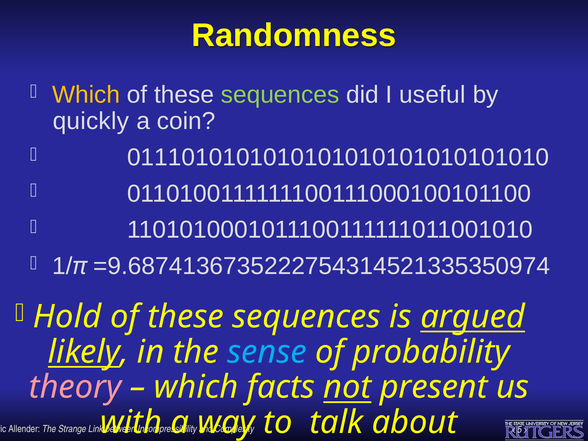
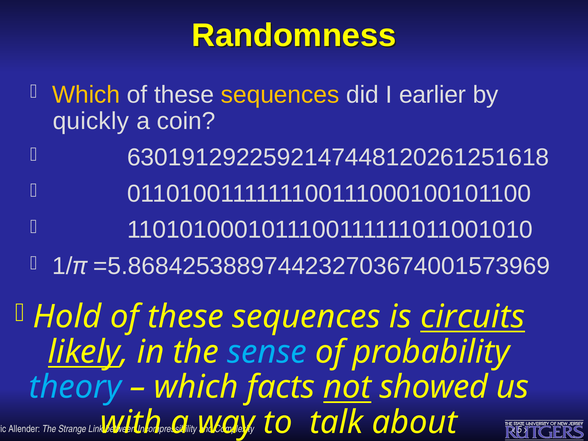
sequences at (280, 95) colour: light green -> yellow
useful: useful -> earlier
0111010101010101010101010101010: 0111010101010101010101010101010 -> 6301912922592147448120261251618
=9.6874136735222754314521335350974: =9.6874136735222754314521335350974 -> =5.8684253889744232703674001573969
argued: argued -> circuits
theory colour: pink -> light blue
present: present -> showed
